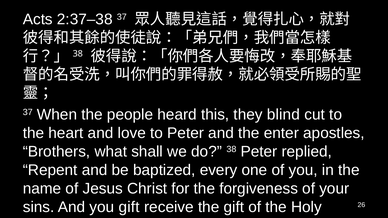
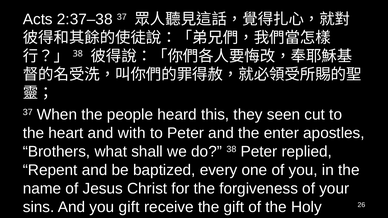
blind: blind -> seen
love: love -> with
